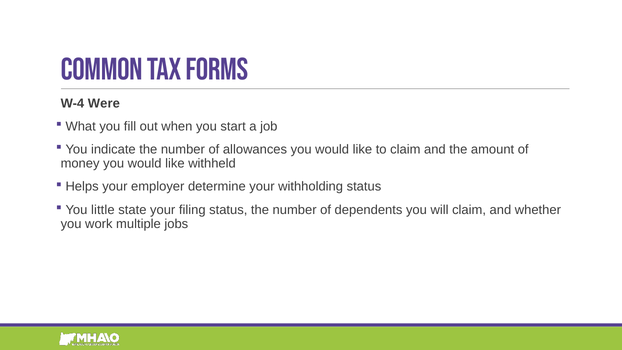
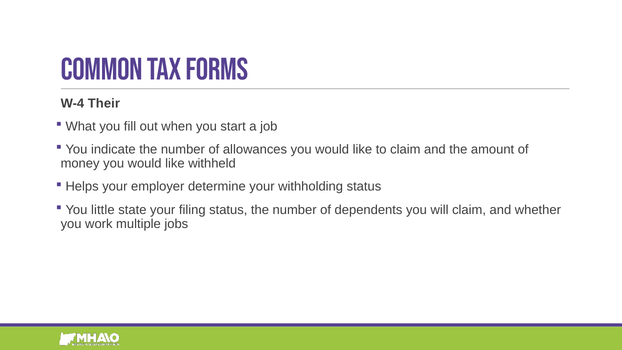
Were: Were -> Their
